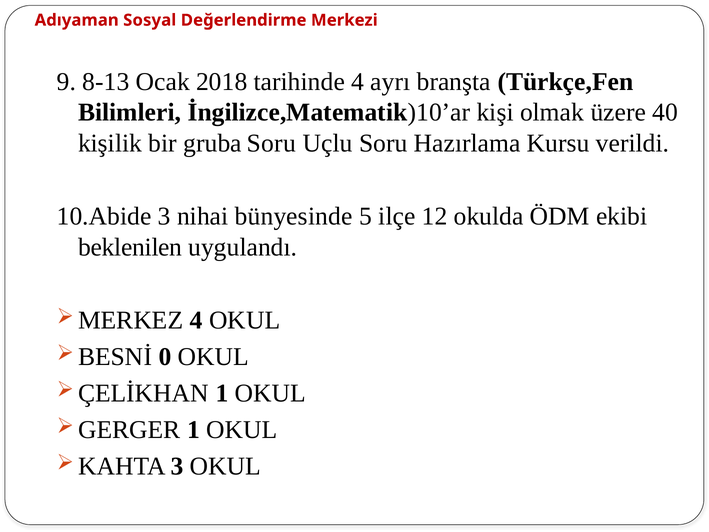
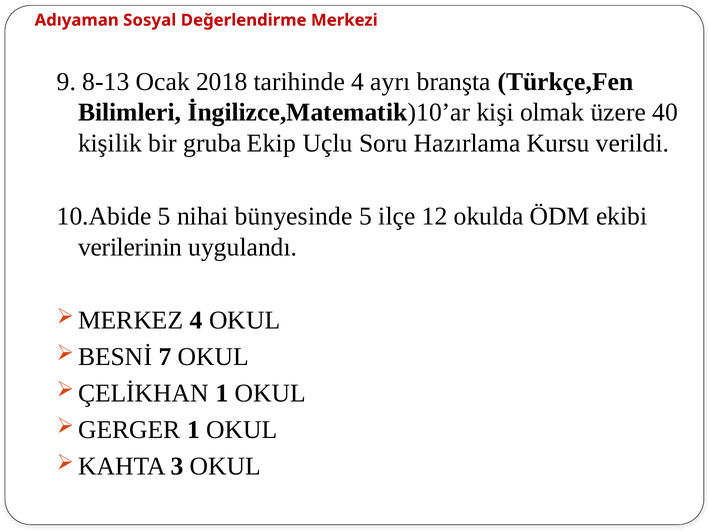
gruba Soru: Soru -> Ekip
10.Abide 3: 3 -> 5
beklenilen: beklenilen -> verilerinin
0: 0 -> 7
